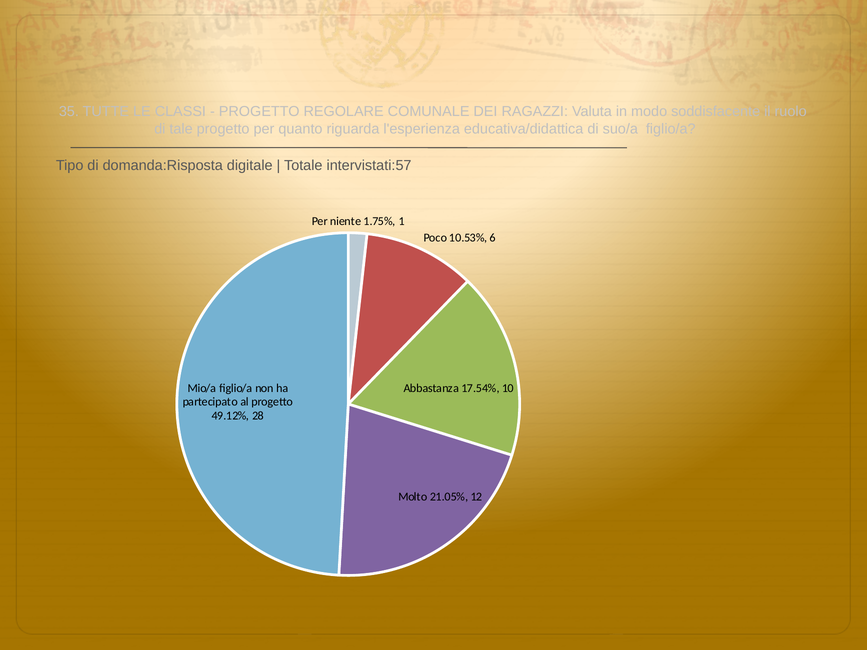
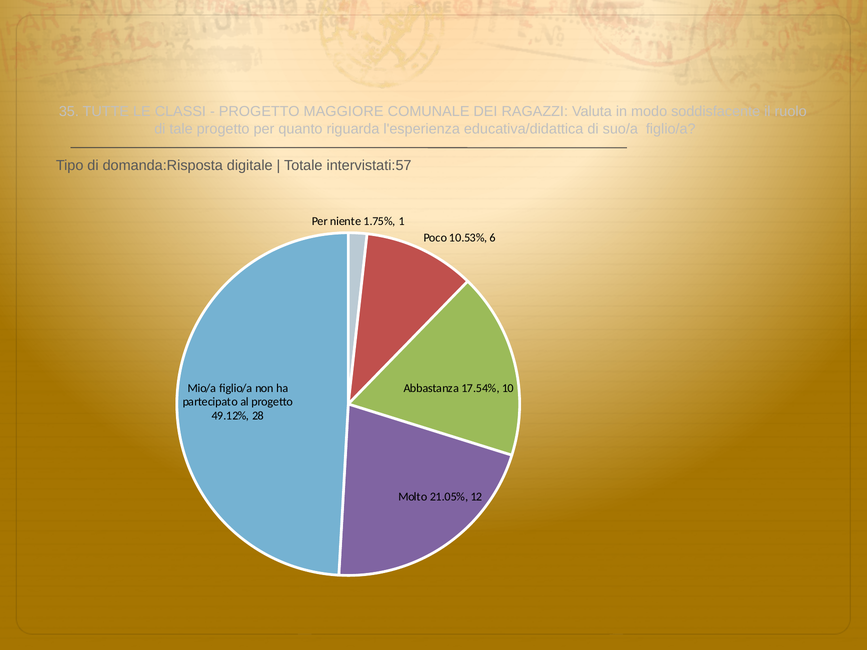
REGOLARE: REGOLARE -> MAGGIORE
